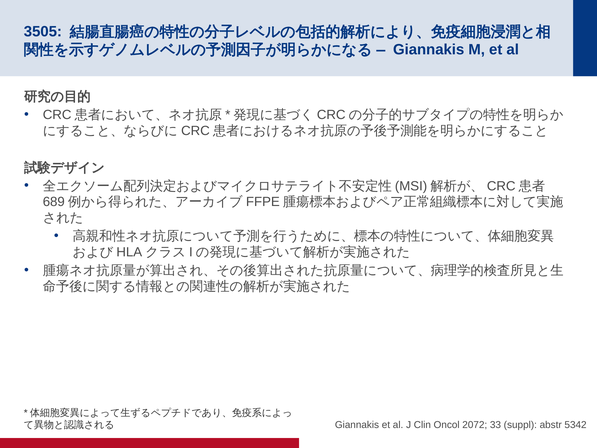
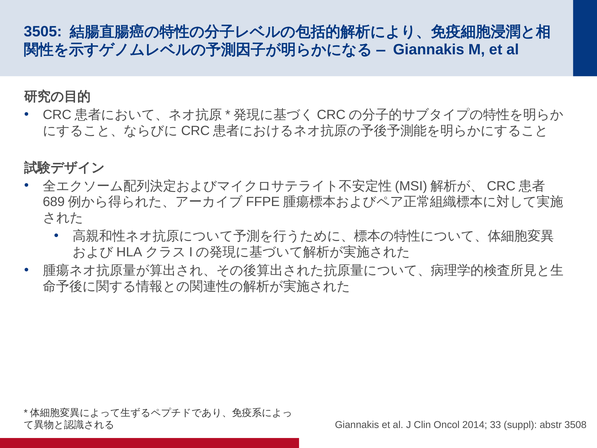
2072: 2072 -> 2014
5342: 5342 -> 3508
